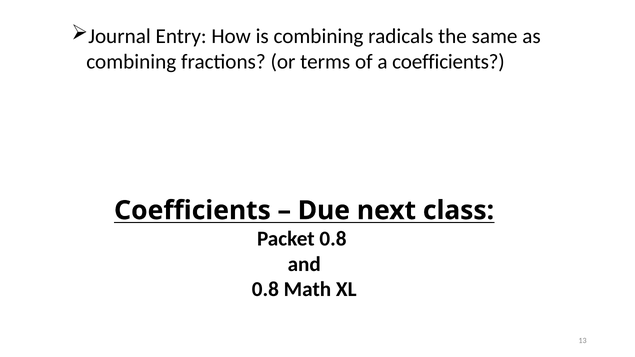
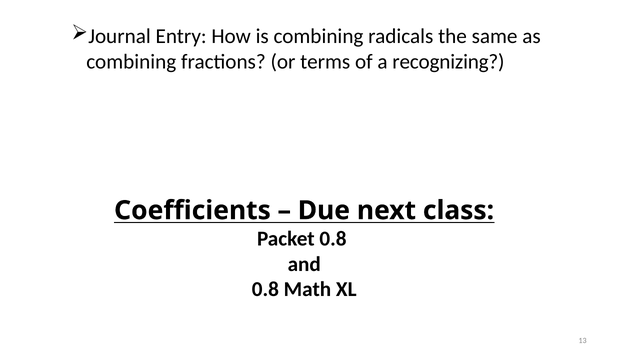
a coefficients: coefficients -> recognizing
